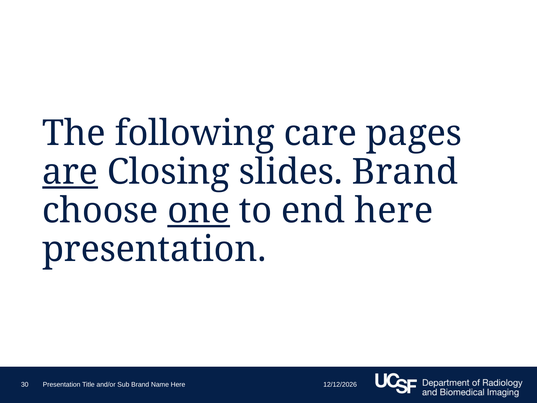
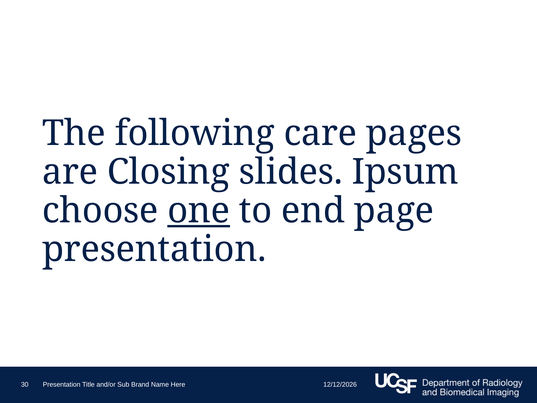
are underline: present -> none
slides Brand: Brand -> Ipsum
end here: here -> page
